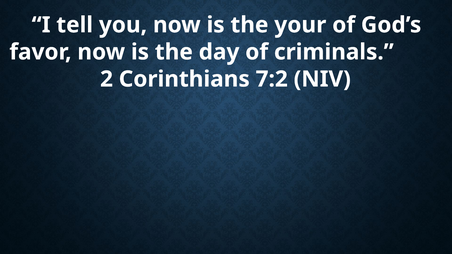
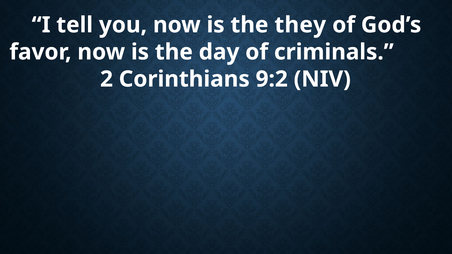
your: your -> they
7:2: 7:2 -> 9:2
